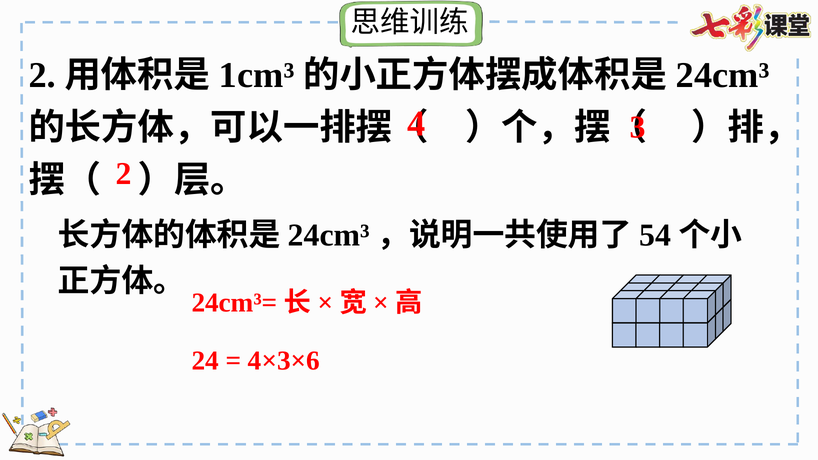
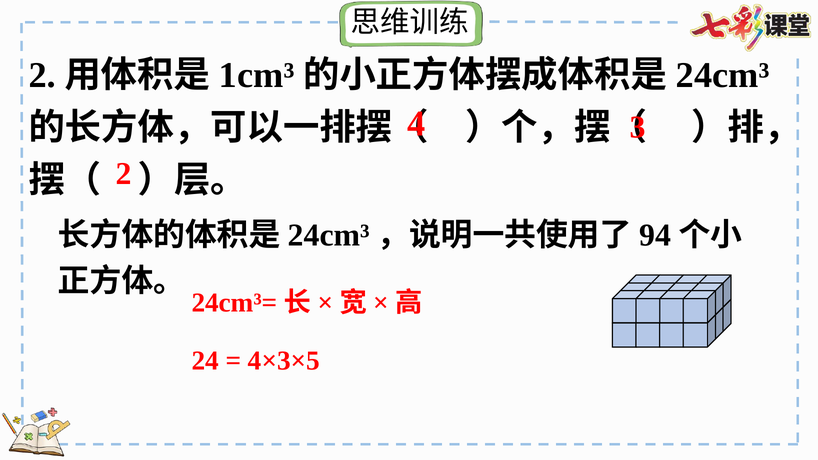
54: 54 -> 94
4×3×6: 4×3×6 -> 4×3×5
